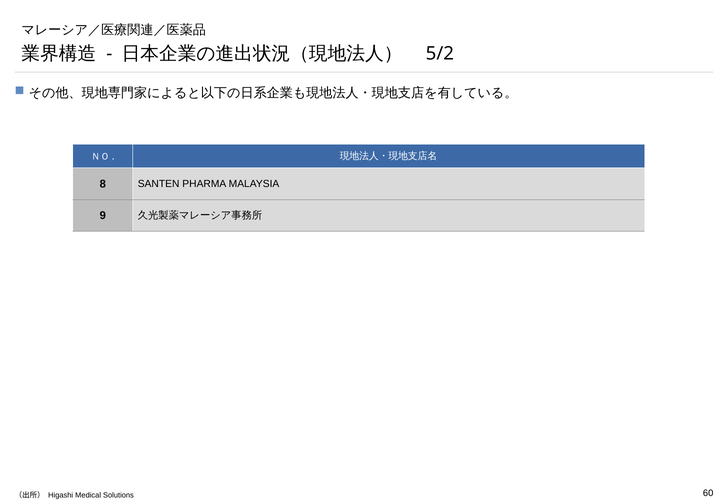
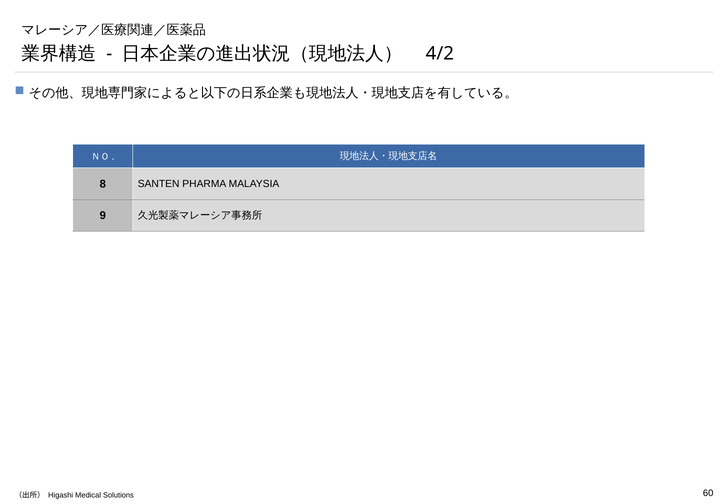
5/2: 5/2 -> 4/2
